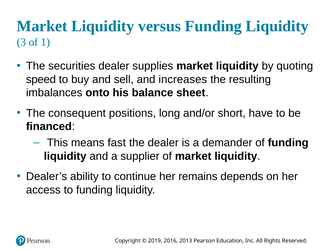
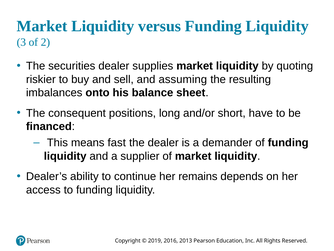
1: 1 -> 2
speed: speed -> riskier
increases: increases -> assuming
